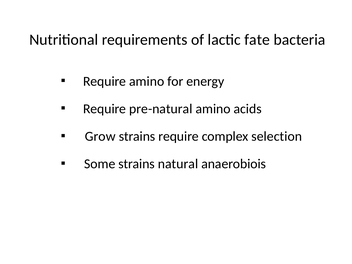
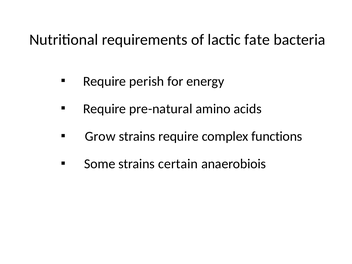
Require amino: amino -> perish
selection: selection -> functions
natural: natural -> certain
